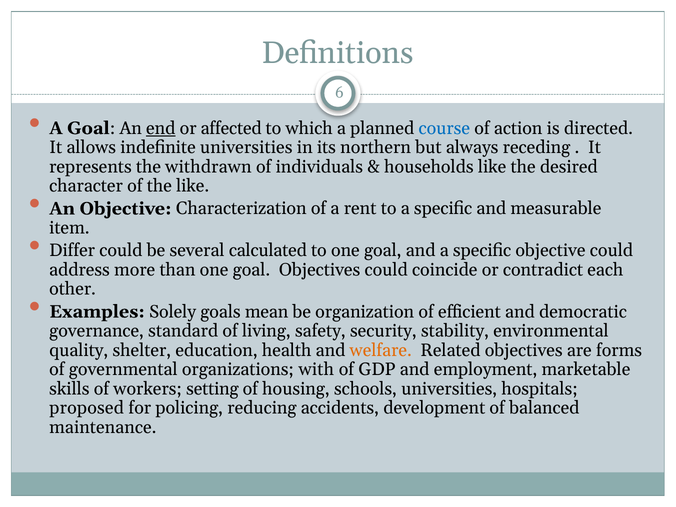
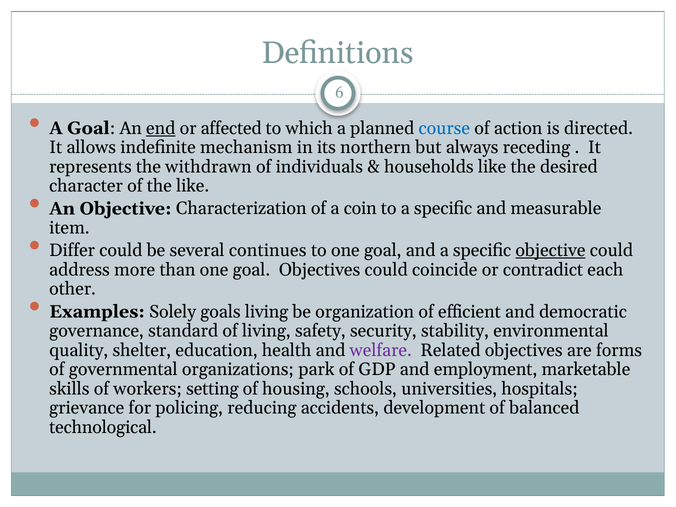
indefinite universities: universities -> mechanism
rent: rent -> coin
calculated: calculated -> continues
objective at (550, 250) underline: none -> present
goals mean: mean -> living
welfare colour: orange -> purple
with: with -> park
proposed: proposed -> grievance
maintenance: maintenance -> technological
